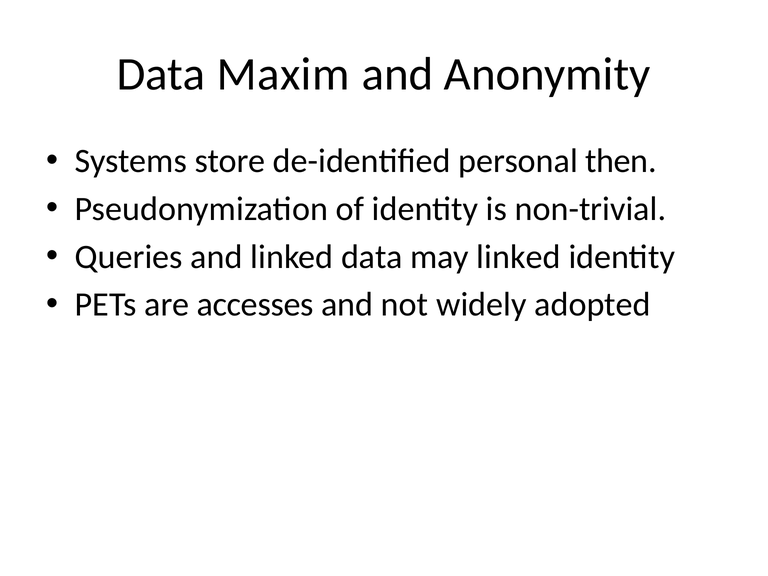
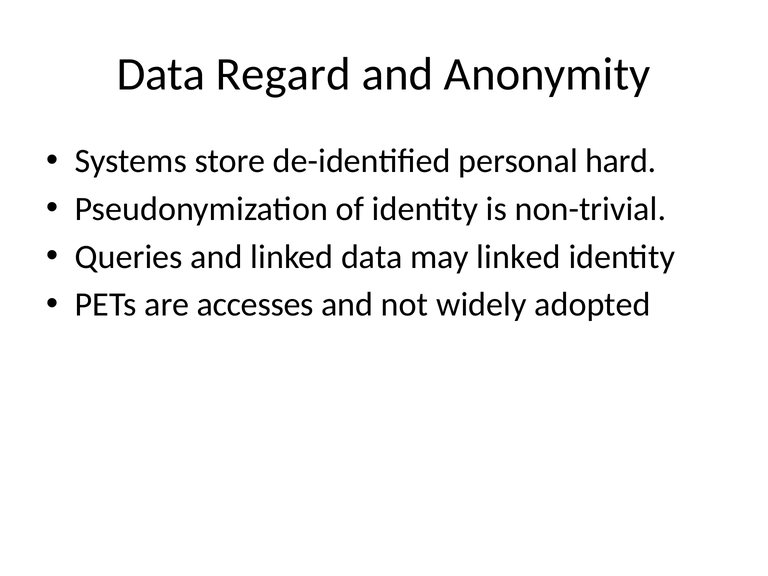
Maxim: Maxim -> Regard
then: then -> hard
